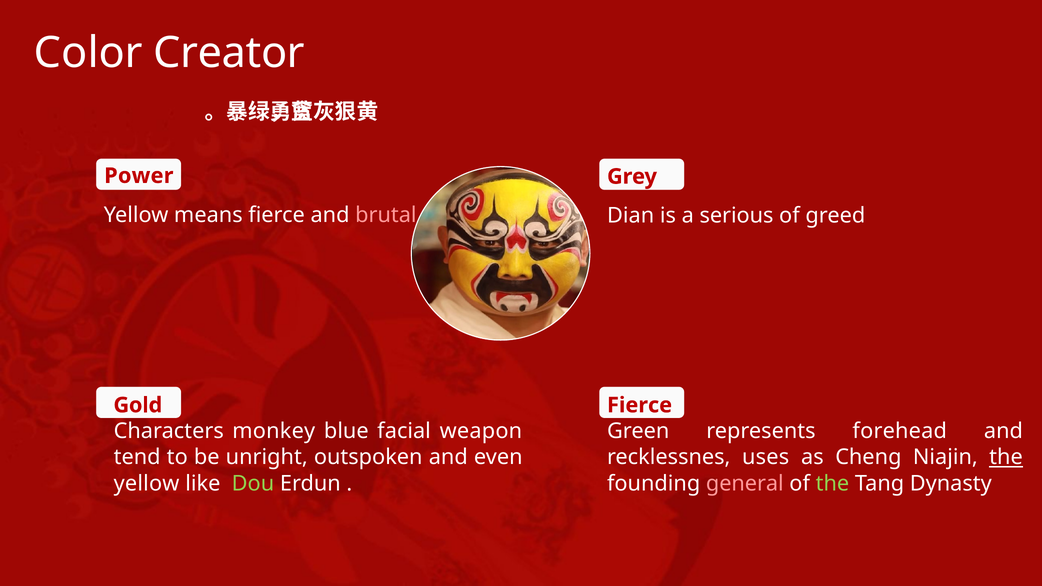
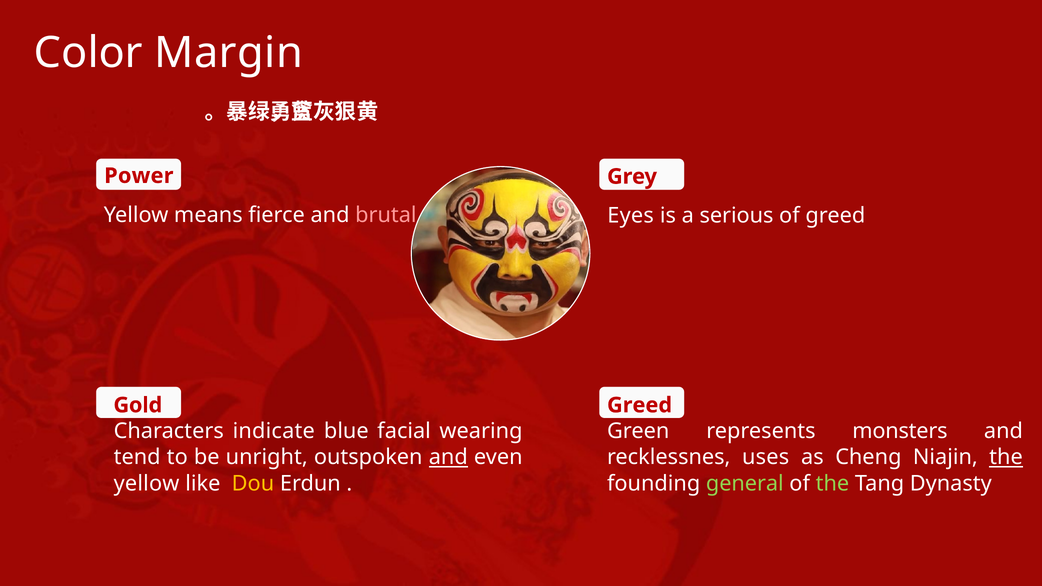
Creator: Creator -> Margin
Dian: Dian -> Eyes
Fierce at (640, 405): Fierce -> Greed
monkey: monkey -> indicate
weapon: weapon -> wearing
forehead: forehead -> monsters
and at (448, 457) underline: none -> present
Dou colour: light green -> yellow
general colour: pink -> light green
